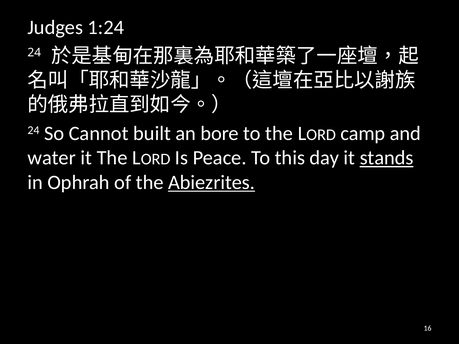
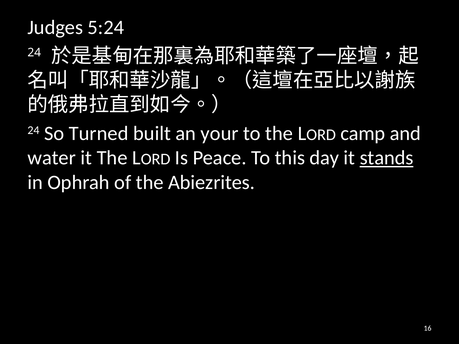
1:24: 1:24 -> 5:24
Cannot: Cannot -> Turned
bore: bore -> your
Abiezrites underline: present -> none
